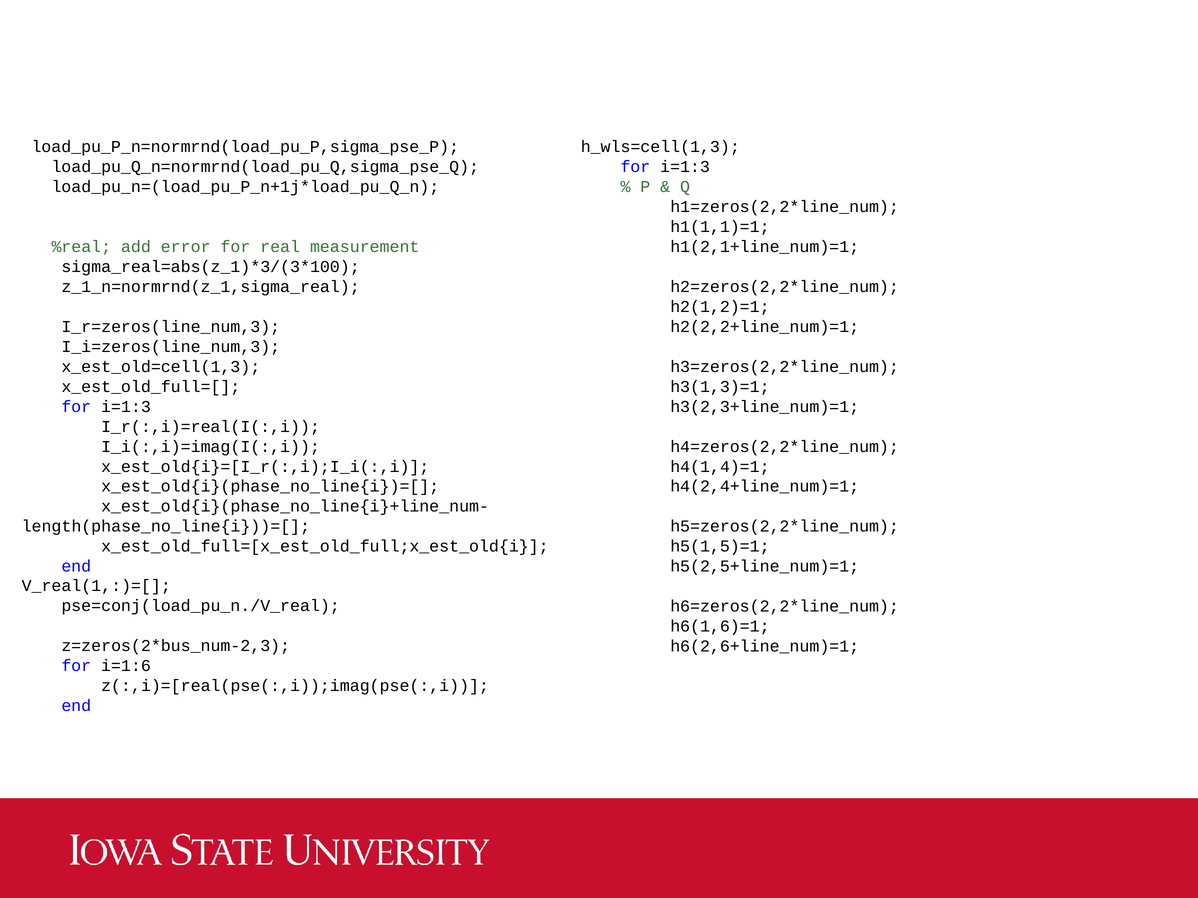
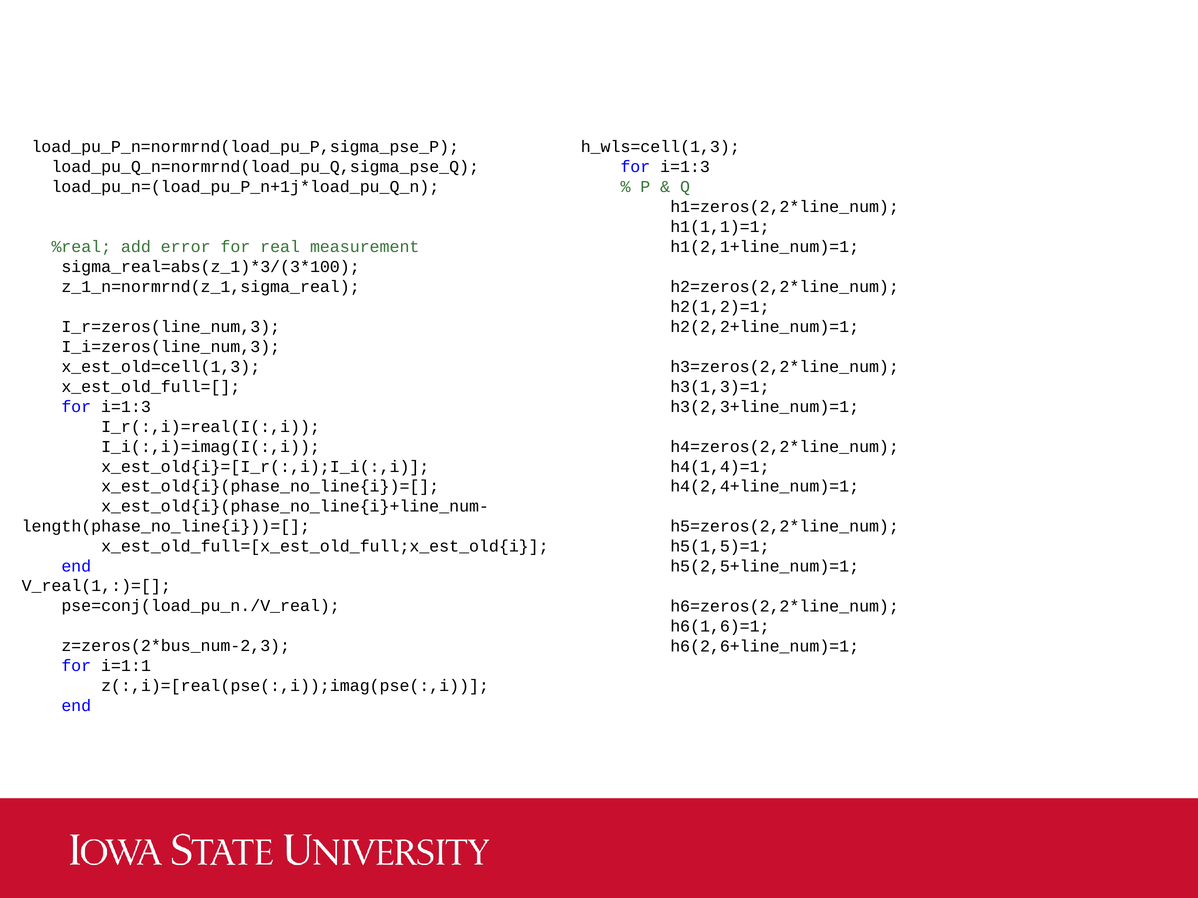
i=1:6: i=1:6 -> i=1:1
